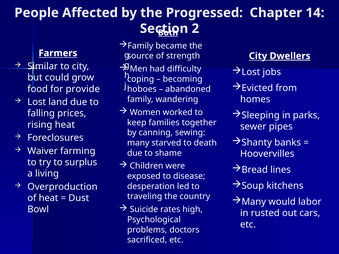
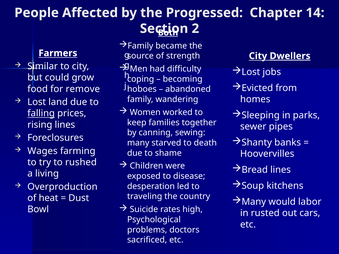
provide: provide -> remove
falling underline: none -> present
rising heat: heat -> lines
Waiver: Waiver -> Wages
surplus: surplus -> rushed
